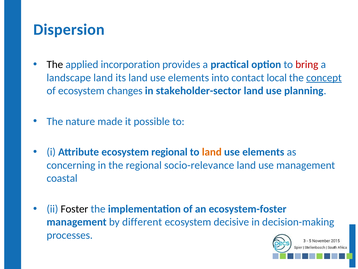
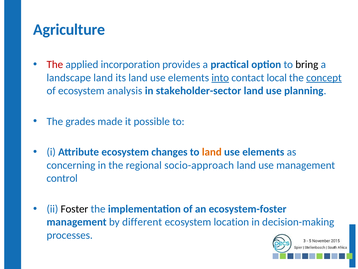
Dispersion: Dispersion -> Agriculture
The at (55, 64) colour: black -> red
bring colour: red -> black
into underline: none -> present
changes: changes -> analysis
nature: nature -> grades
ecosystem regional: regional -> changes
socio-relevance: socio-relevance -> socio-approach
coastal: coastal -> control
decisive: decisive -> location
